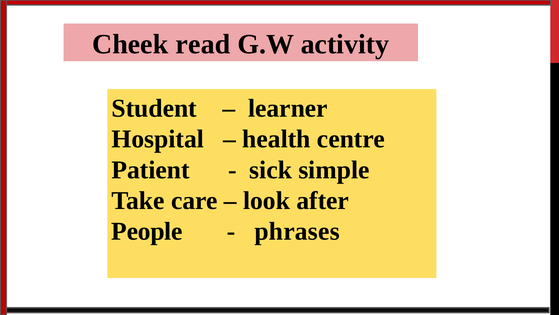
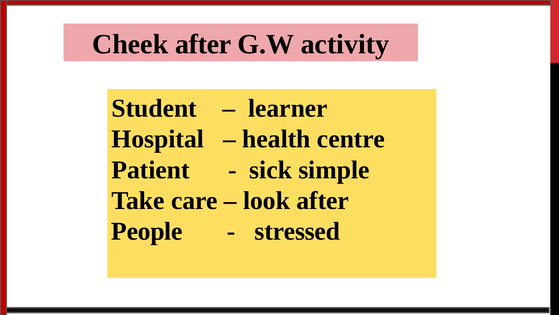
Cheek read: read -> after
phrases: phrases -> stressed
